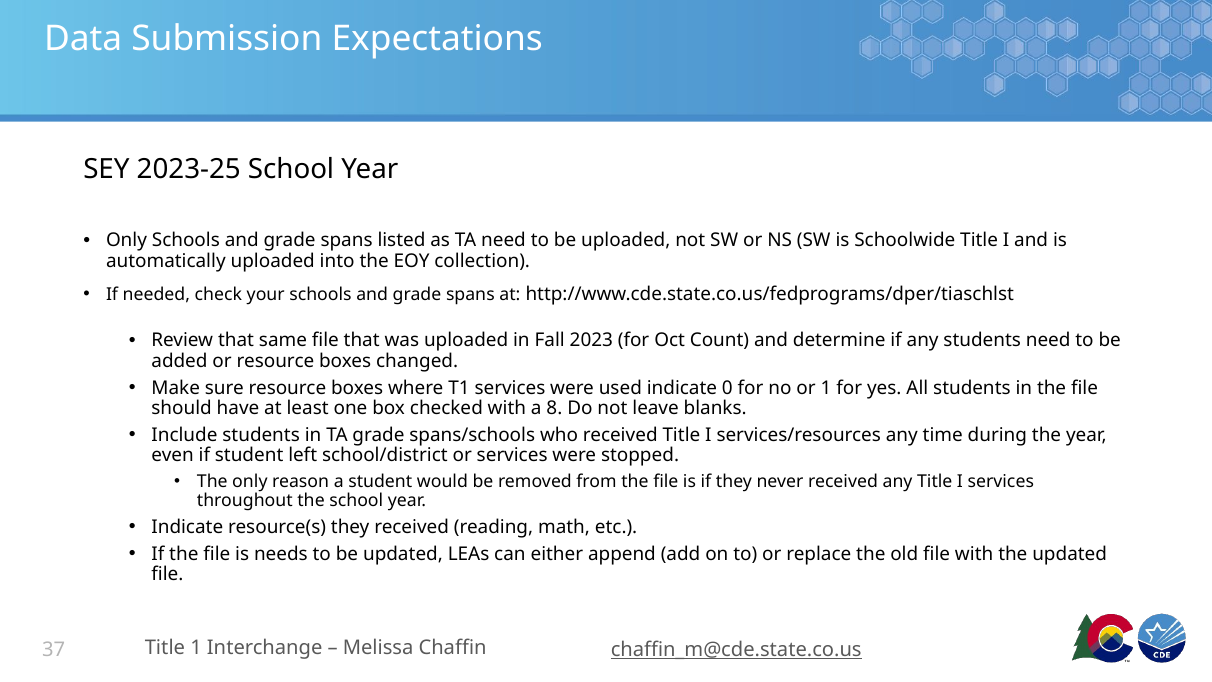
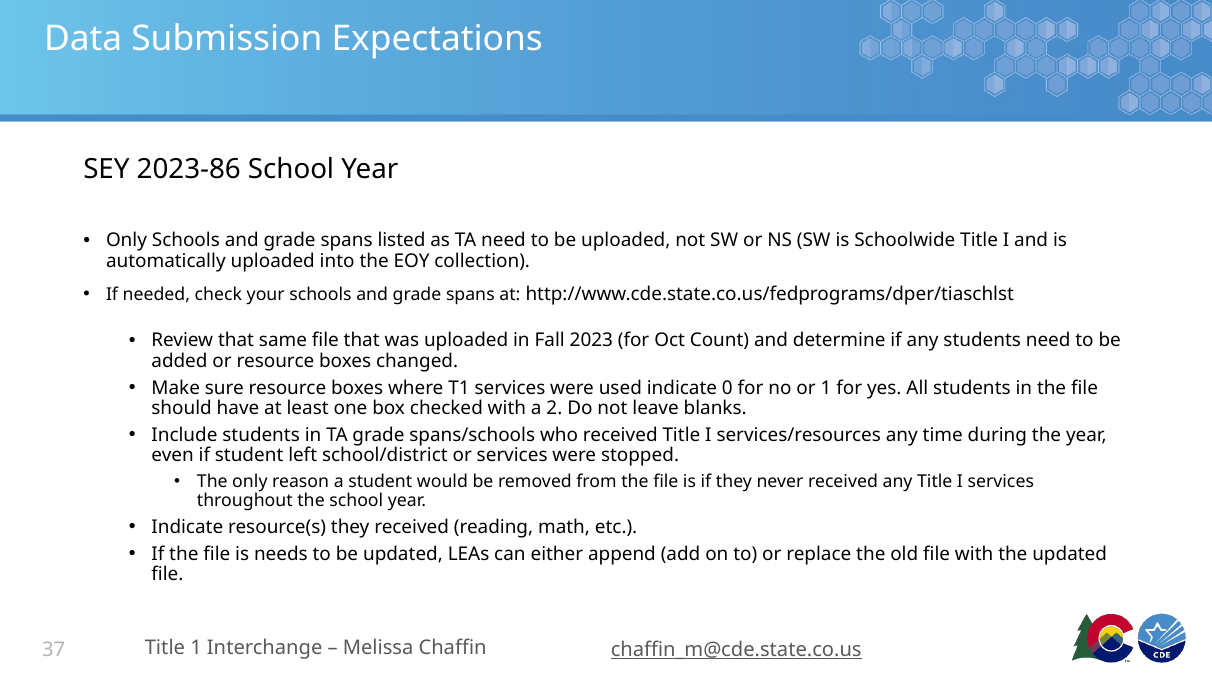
2023-25: 2023-25 -> 2023-86
8: 8 -> 2
